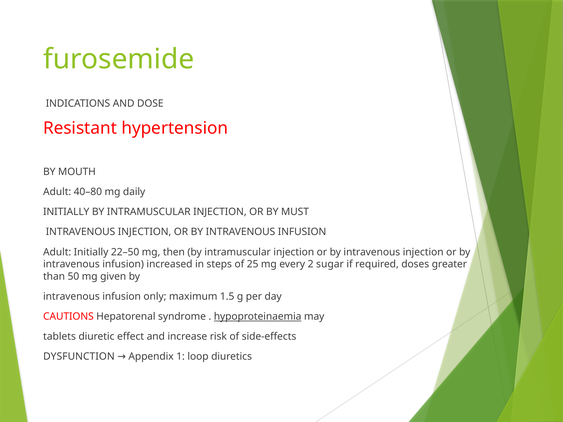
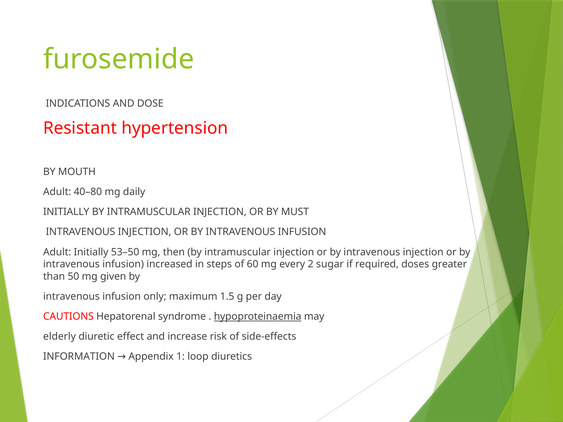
22–50: 22–50 -> 53–50
25: 25 -> 60
tablets: tablets -> elderly
DYSFUNCTION: DYSFUNCTION -> INFORMATION
